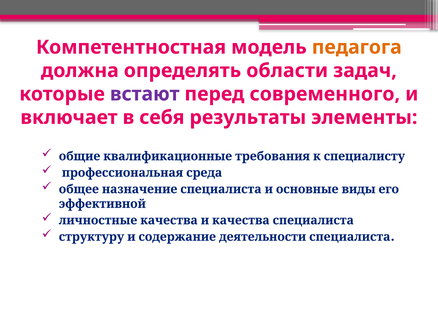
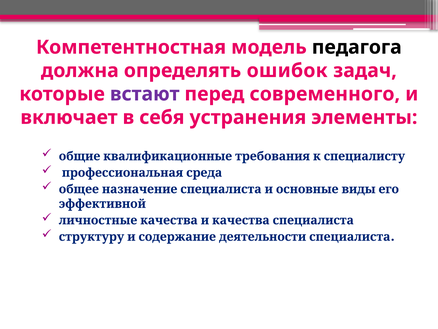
педагога colour: orange -> black
области: области -> ошибок
результаты: результаты -> устранения
